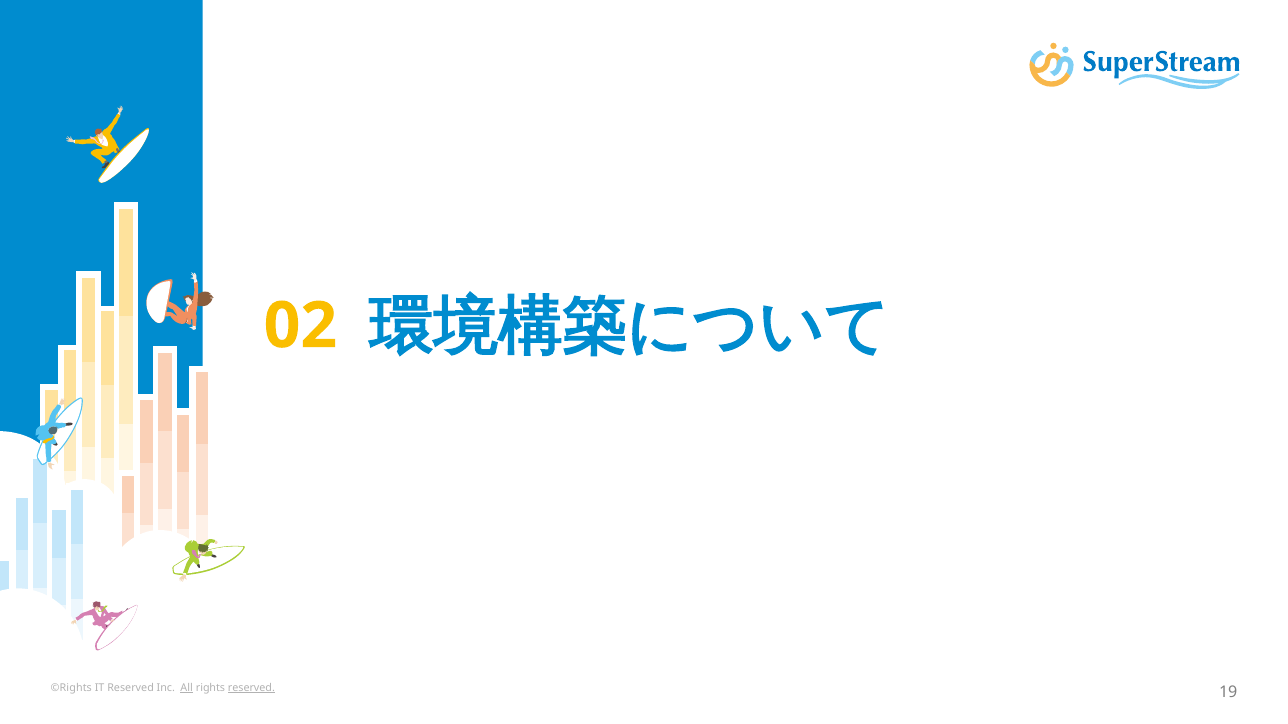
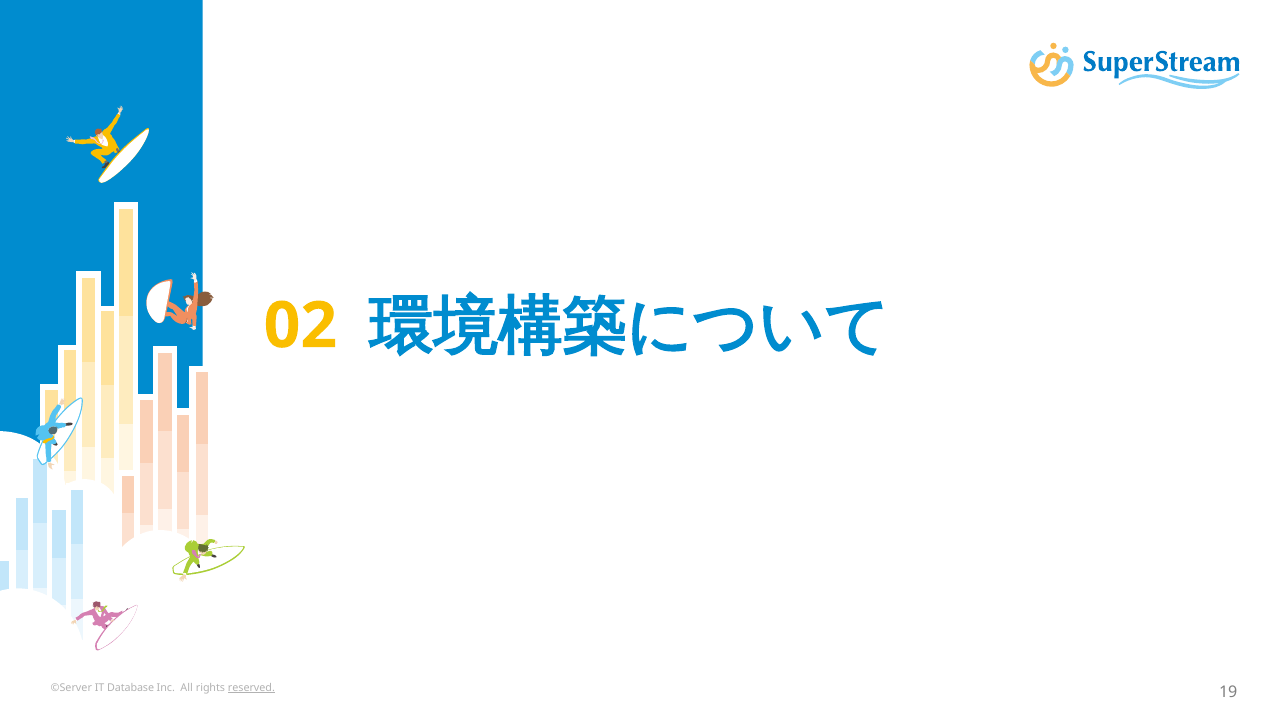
©Rights: ©Rights -> ©Server
IT Reserved: Reserved -> Database
All underline: present -> none
